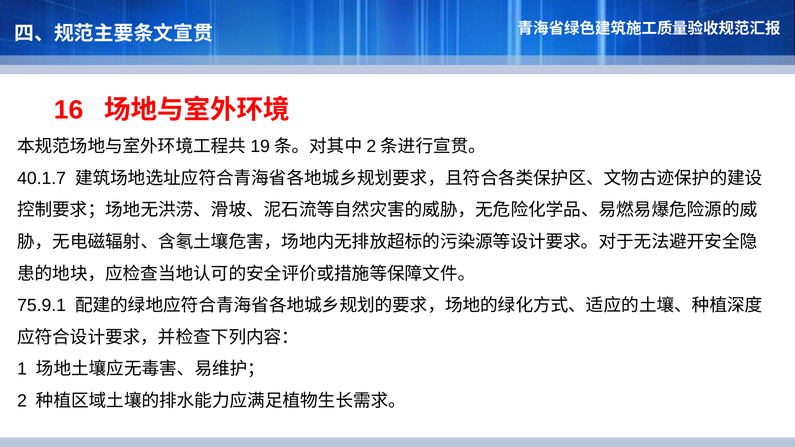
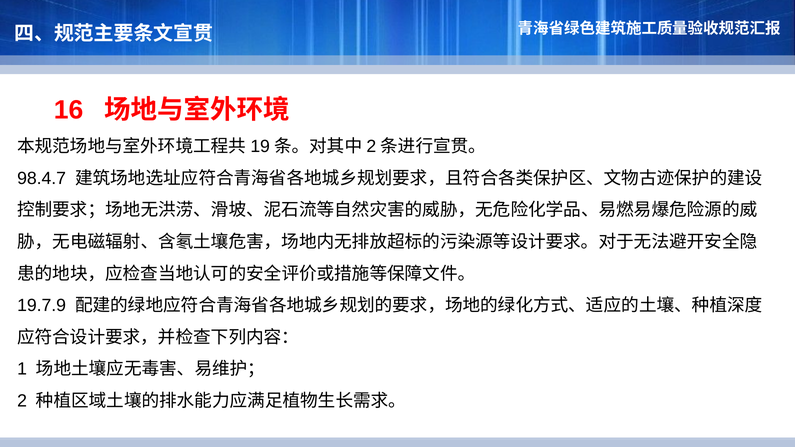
40.1.7: 40.1.7 -> 98.4.7
75.9.1: 75.9.1 -> 19.7.9
